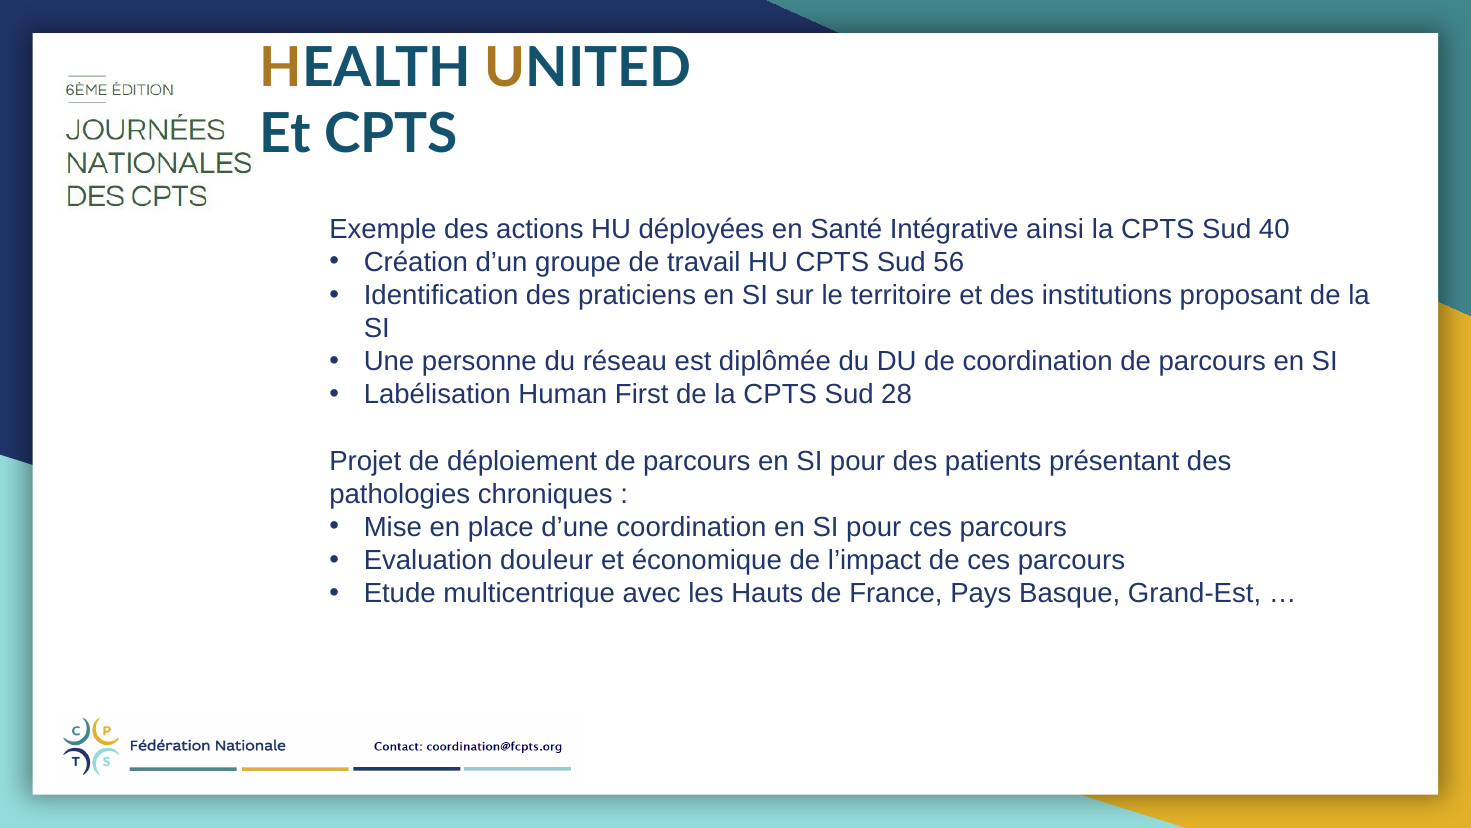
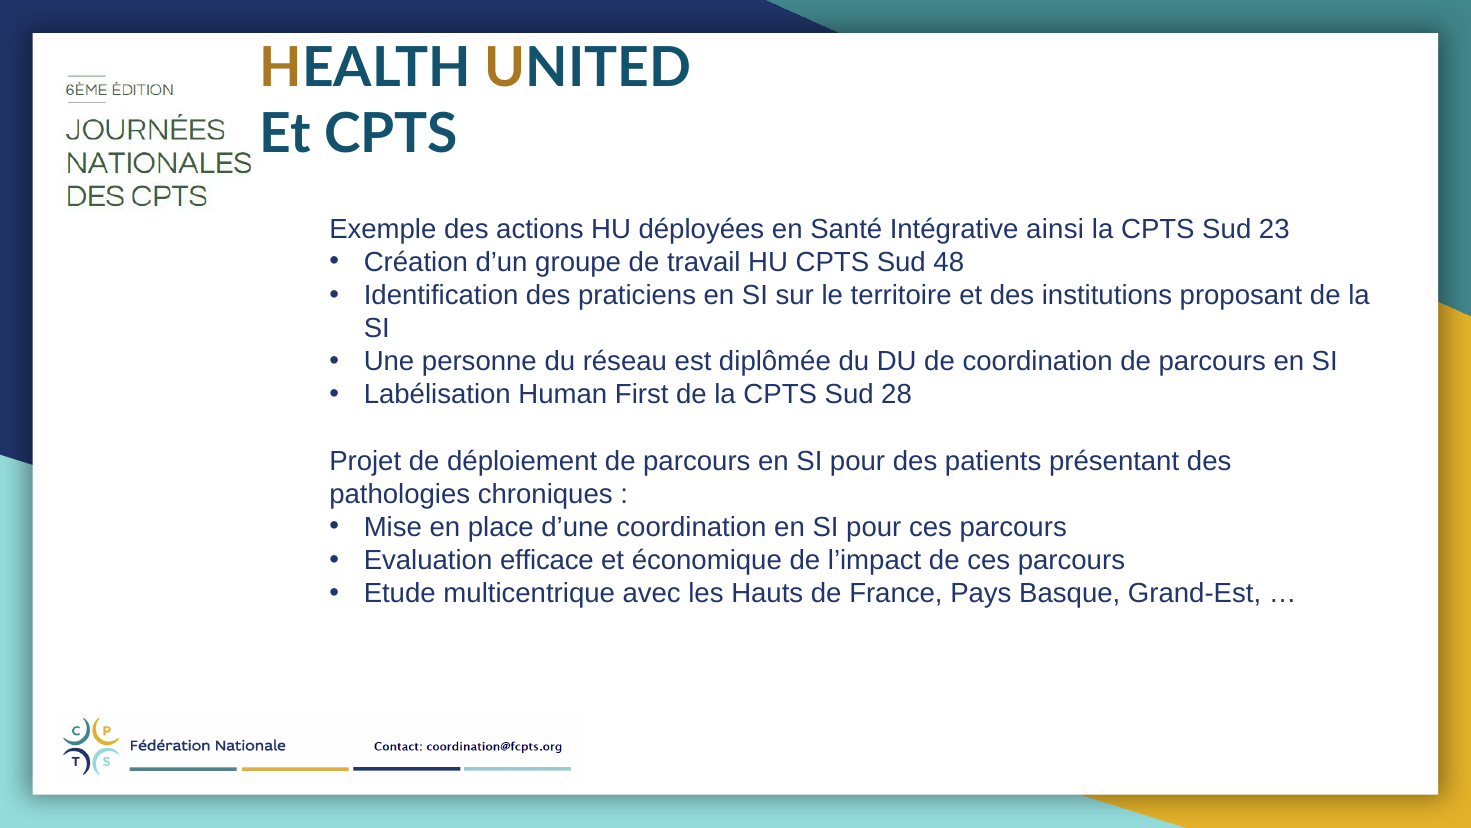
40: 40 -> 23
56: 56 -> 48
douleur: douleur -> efficace
